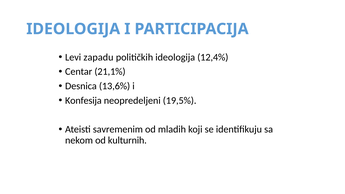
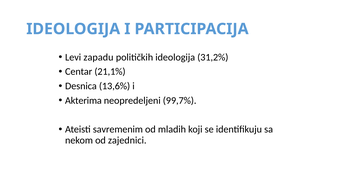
12,4%: 12,4% -> 31,2%
Konfesija: Konfesija -> Akterima
19,5%: 19,5% -> 99,7%
kulturnih: kulturnih -> zajednici
